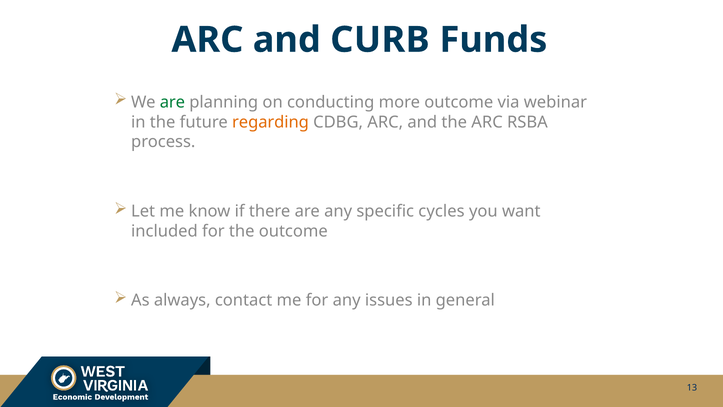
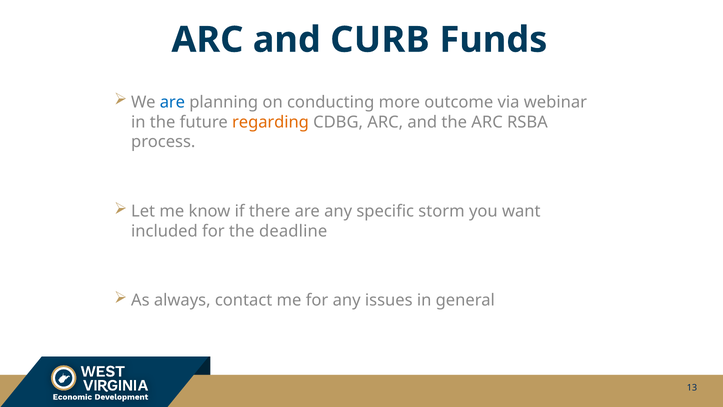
are at (172, 102) colour: green -> blue
cycles: cycles -> storm
the outcome: outcome -> deadline
